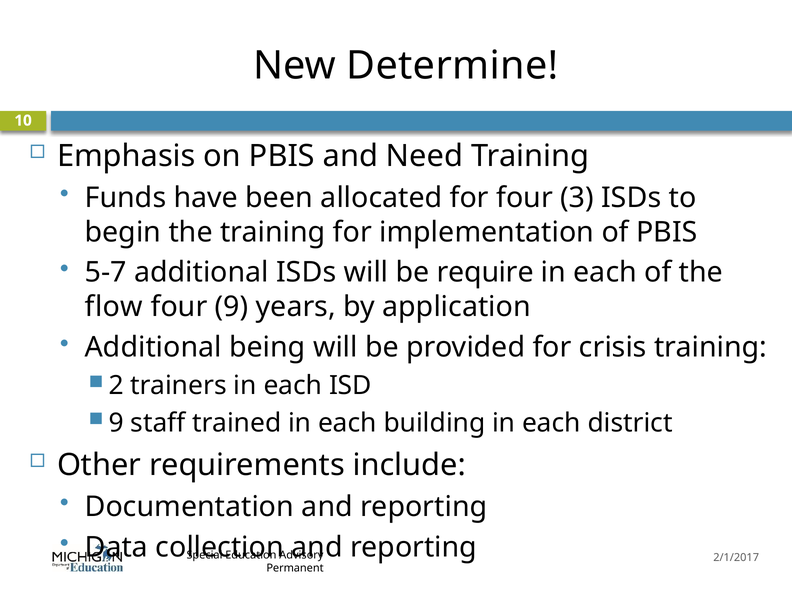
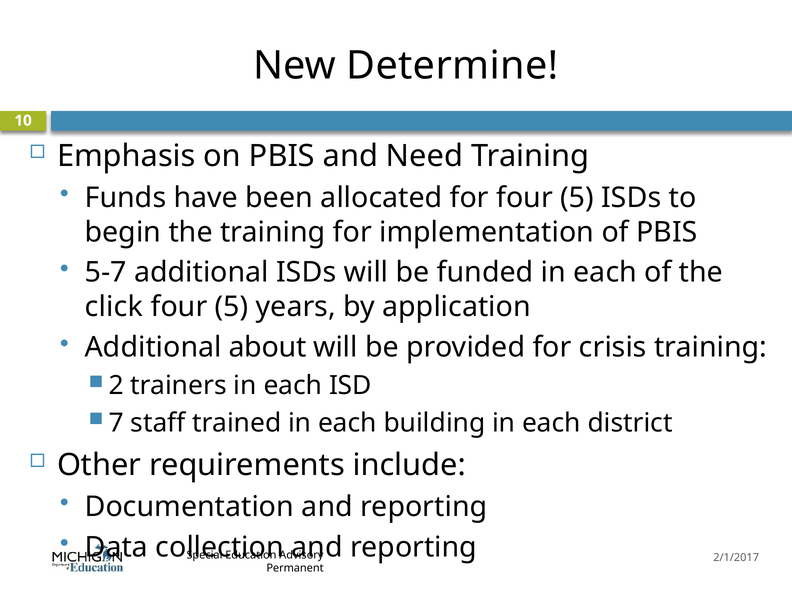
for four 3: 3 -> 5
require: require -> funded
flow: flow -> click
9 at (232, 307): 9 -> 5
being: being -> about
9 at (116, 423): 9 -> 7
